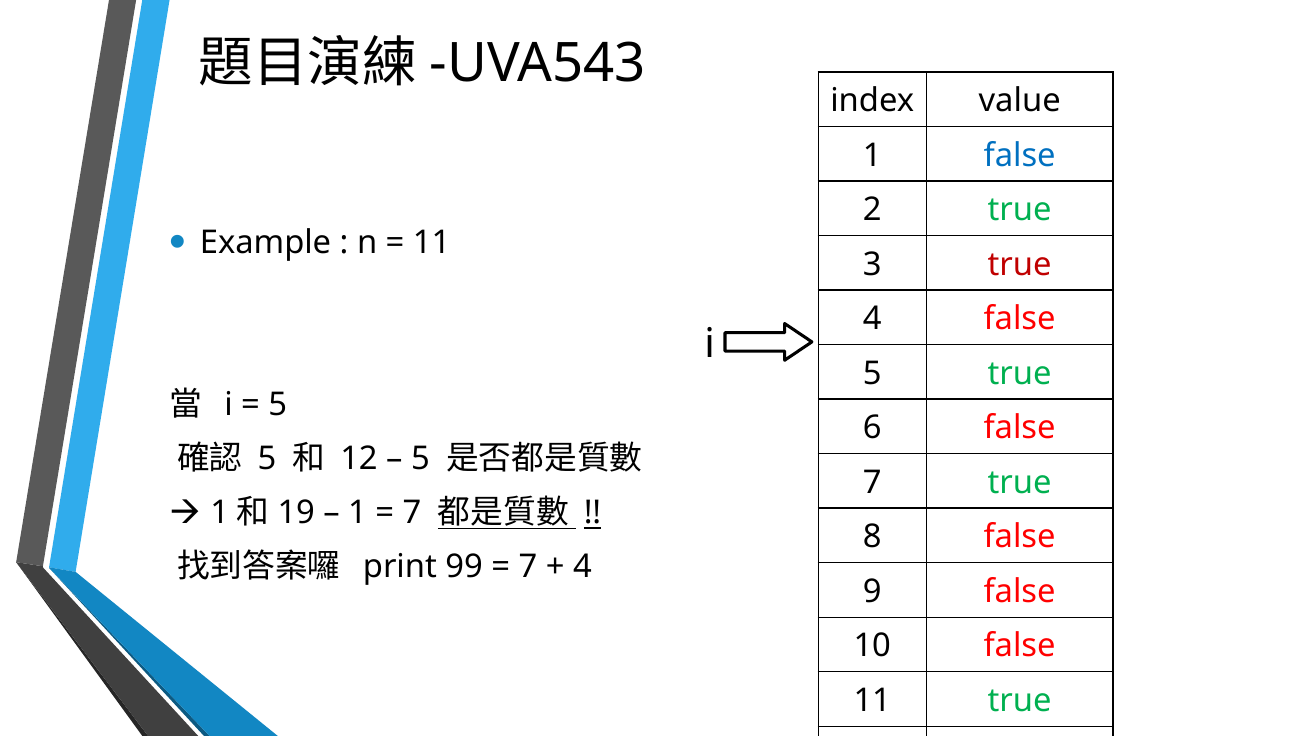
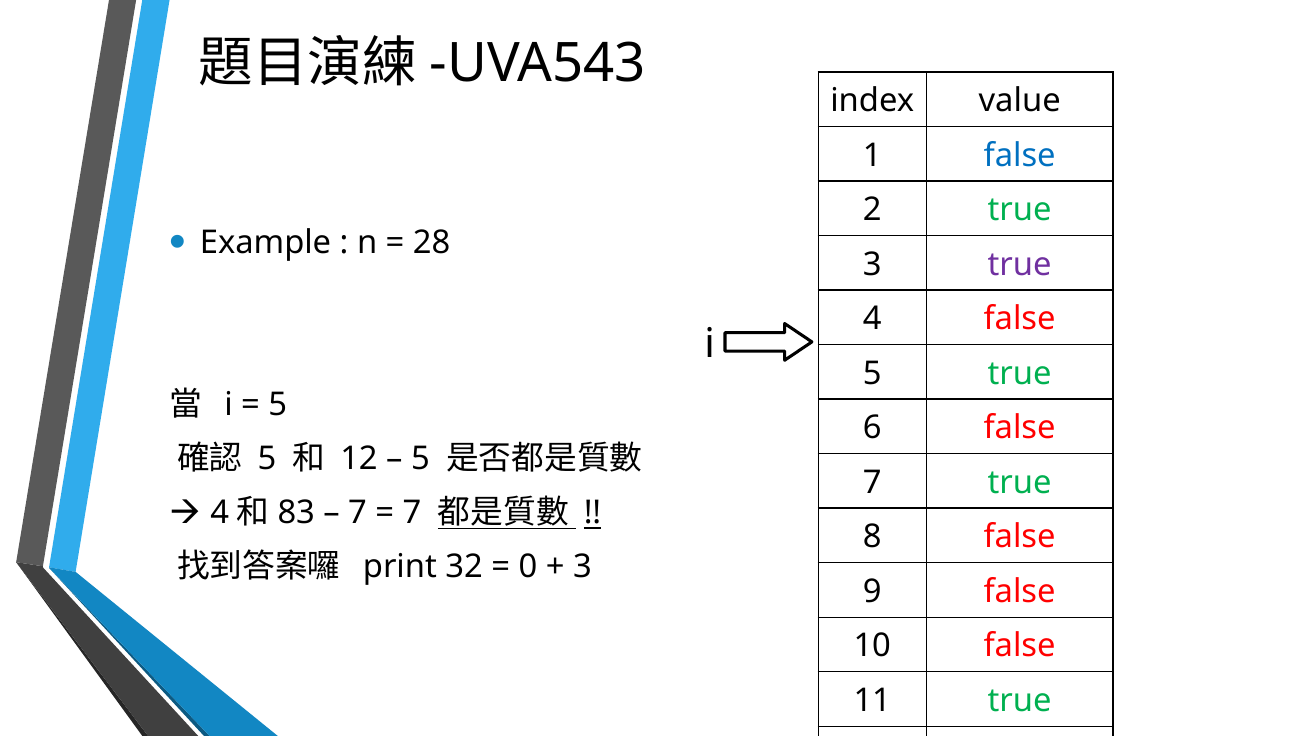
11 at (432, 243): 11 -> 28
true at (1020, 265) colour: red -> purple
1 at (220, 513): 1 -> 4
19: 19 -> 83
1 at (358, 513): 1 -> 7
99: 99 -> 32
7 at (528, 567): 7 -> 0
4 at (582, 567): 4 -> 3
